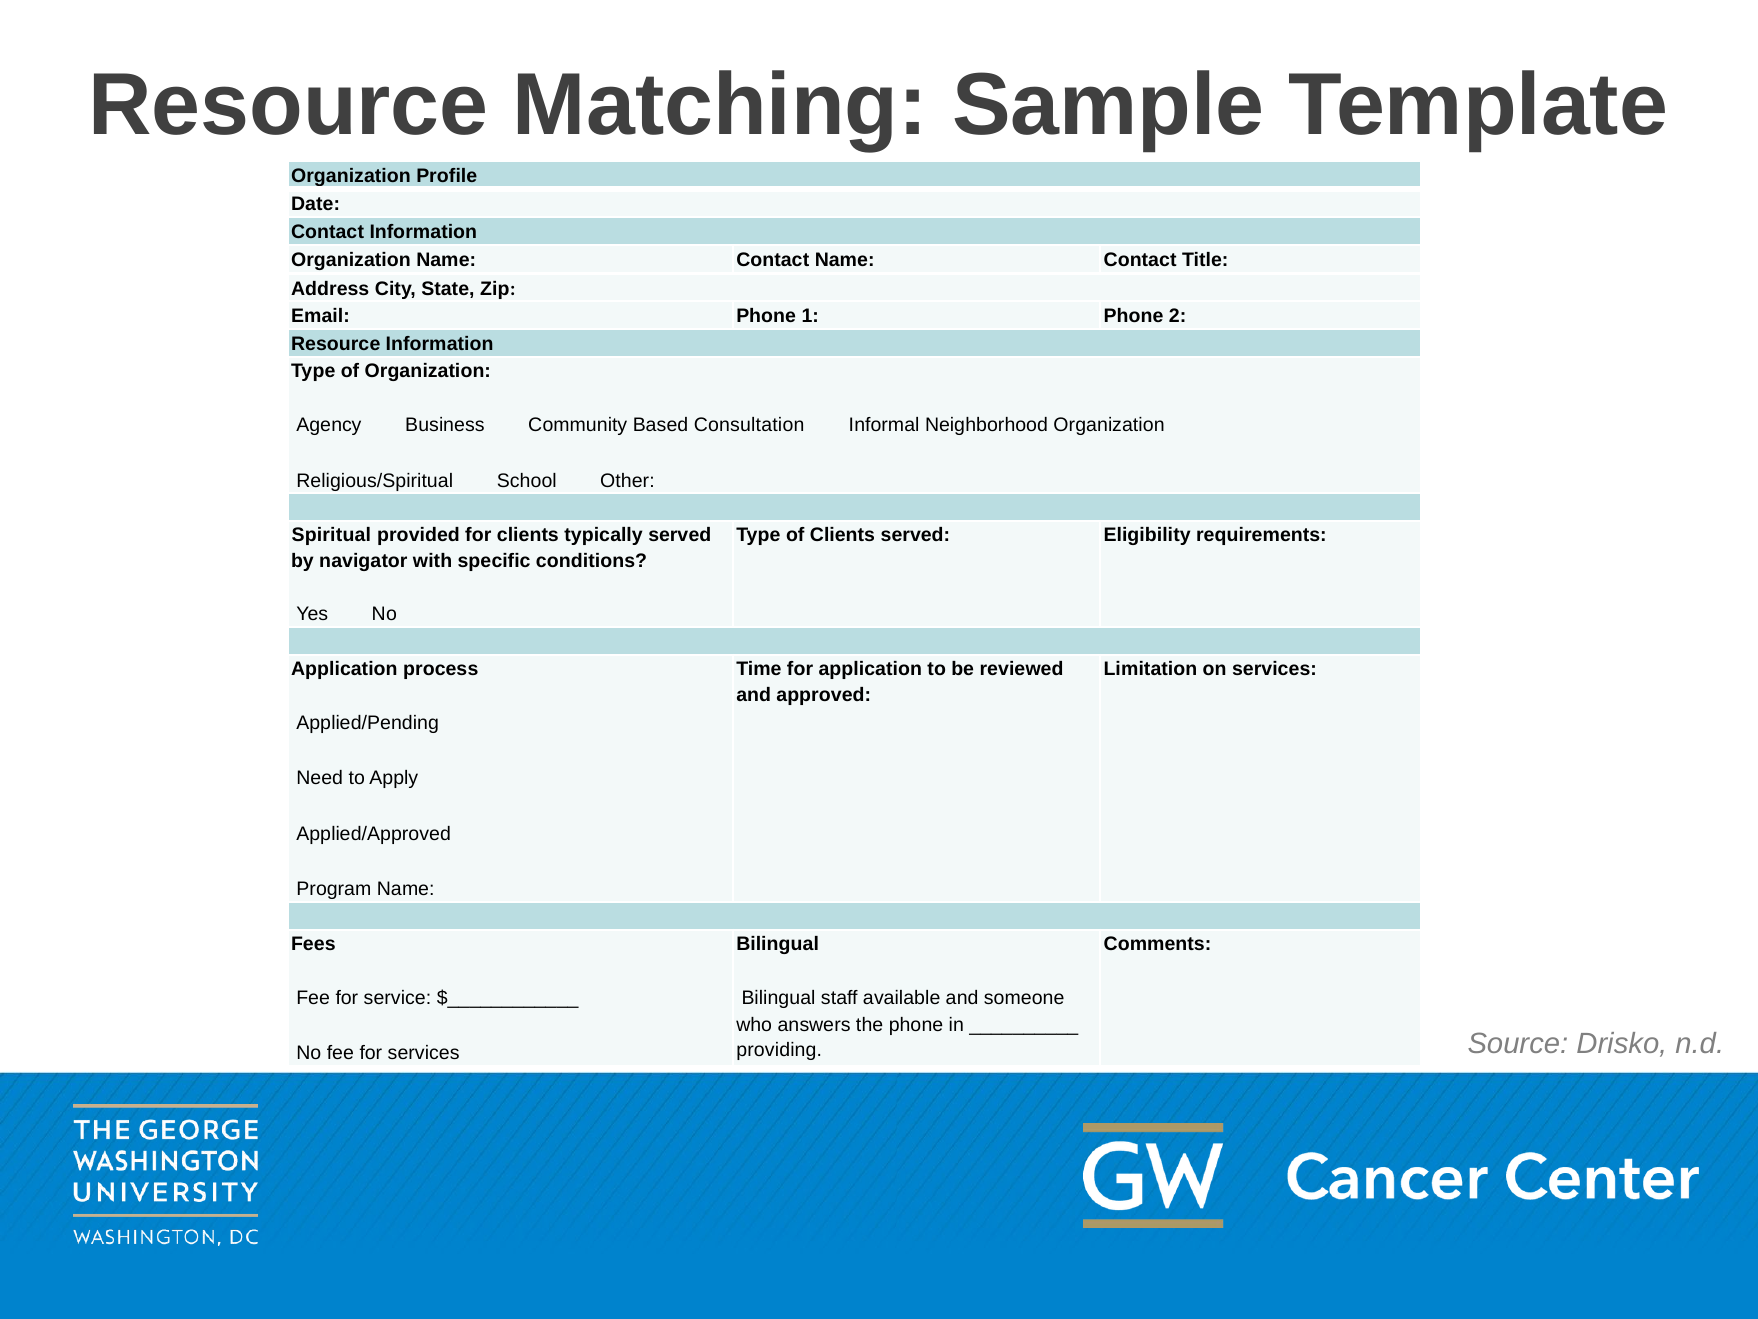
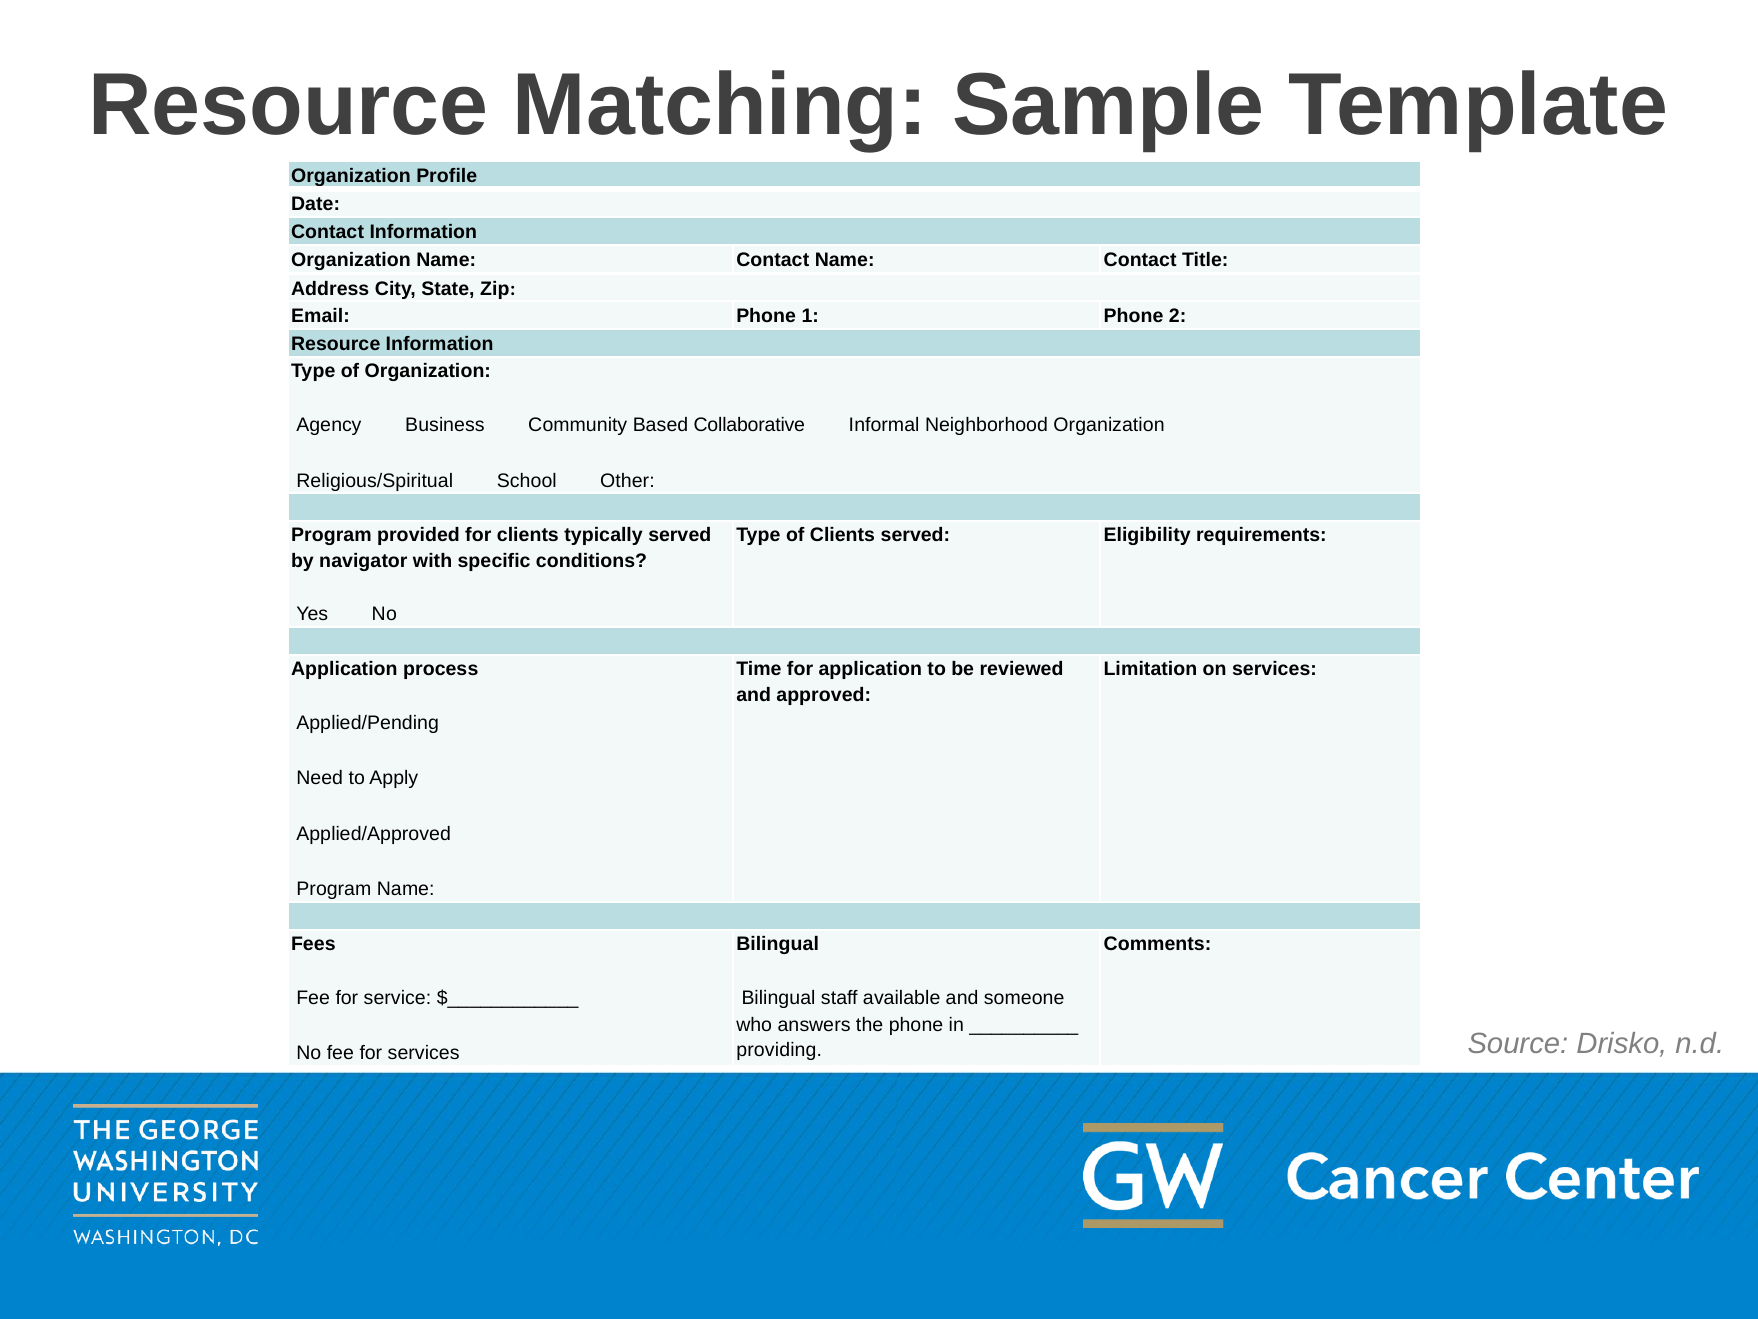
Consultation: Consultation -> Collaborative
Spiritual at (331, 535): Spiritual -> Program
